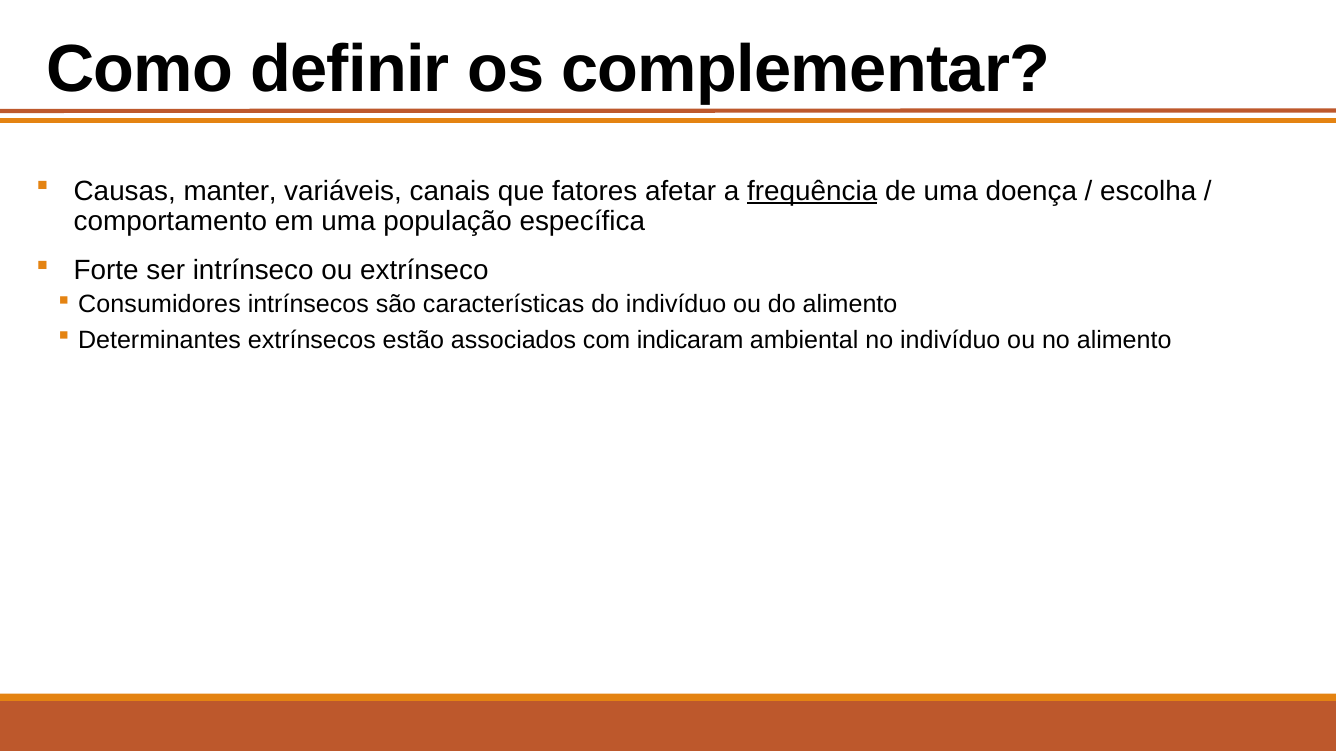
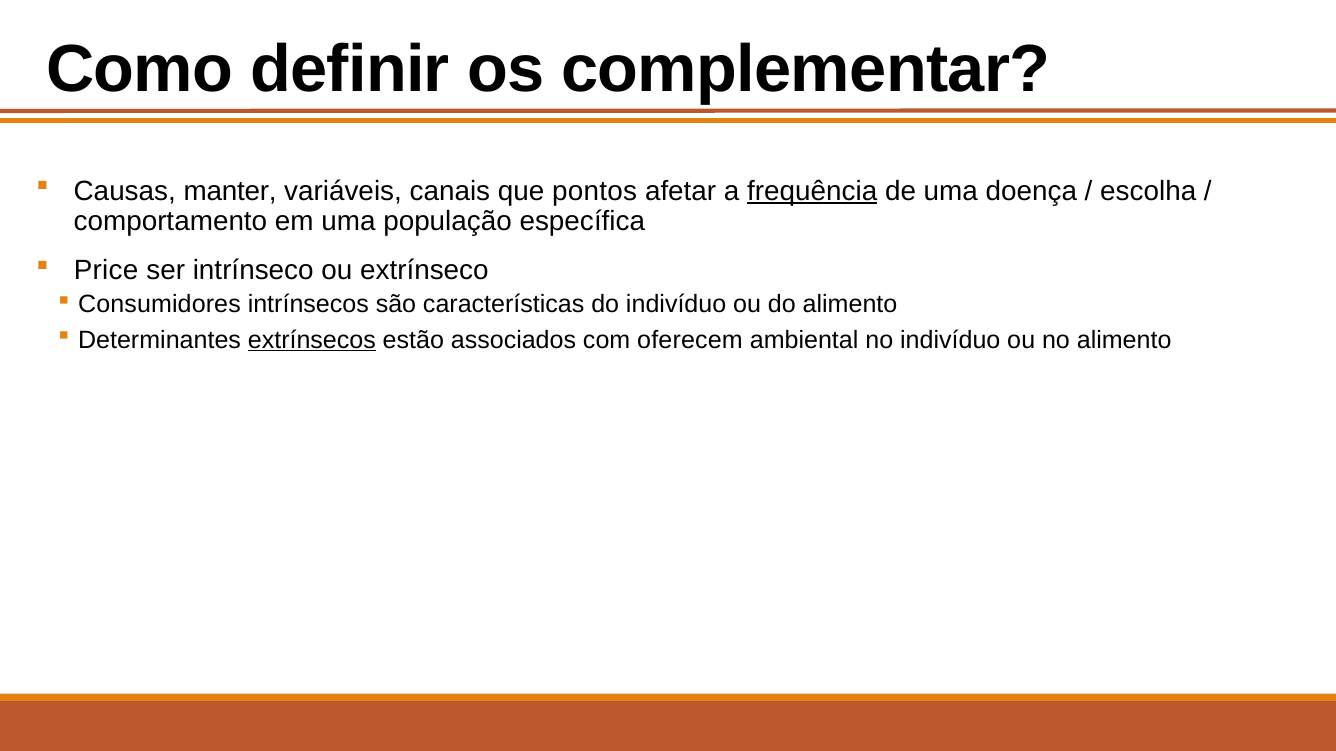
fatores: fatores -> pontos
Forte: Forte -> Price
extrínsecos underline: none -> present
indicaram: indicaram -> oferecem
